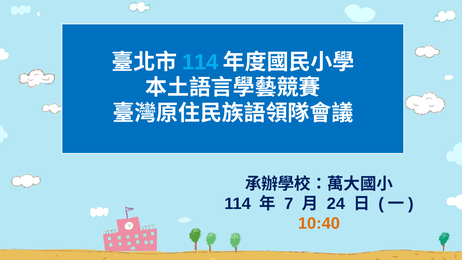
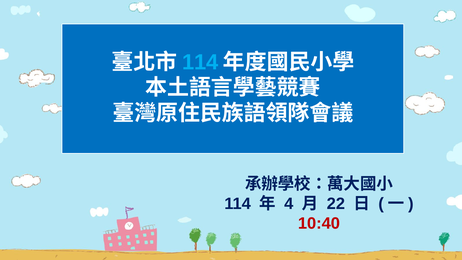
7: 7 -> 4
24: 24 -> 22
10:40 colour: orange -> red
